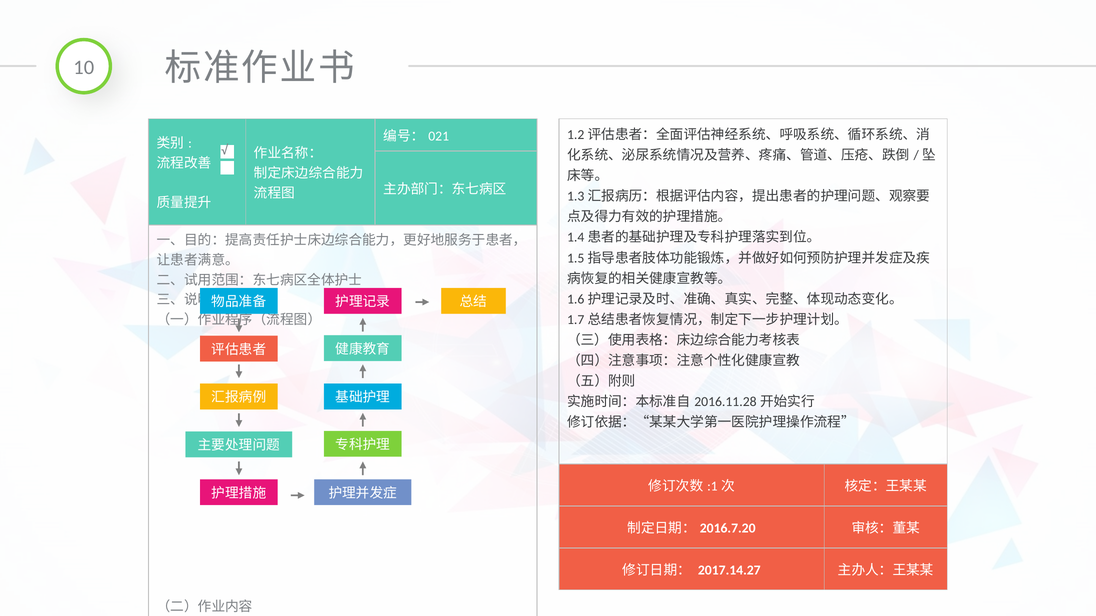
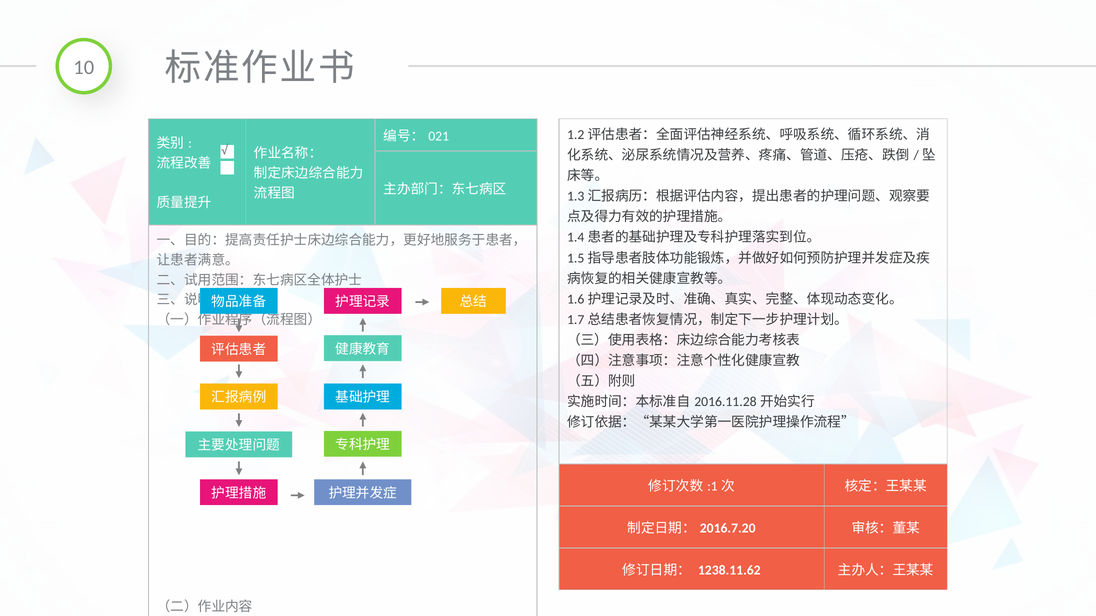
2017.14.27: 2017.14.27 -> 1238.11.62
